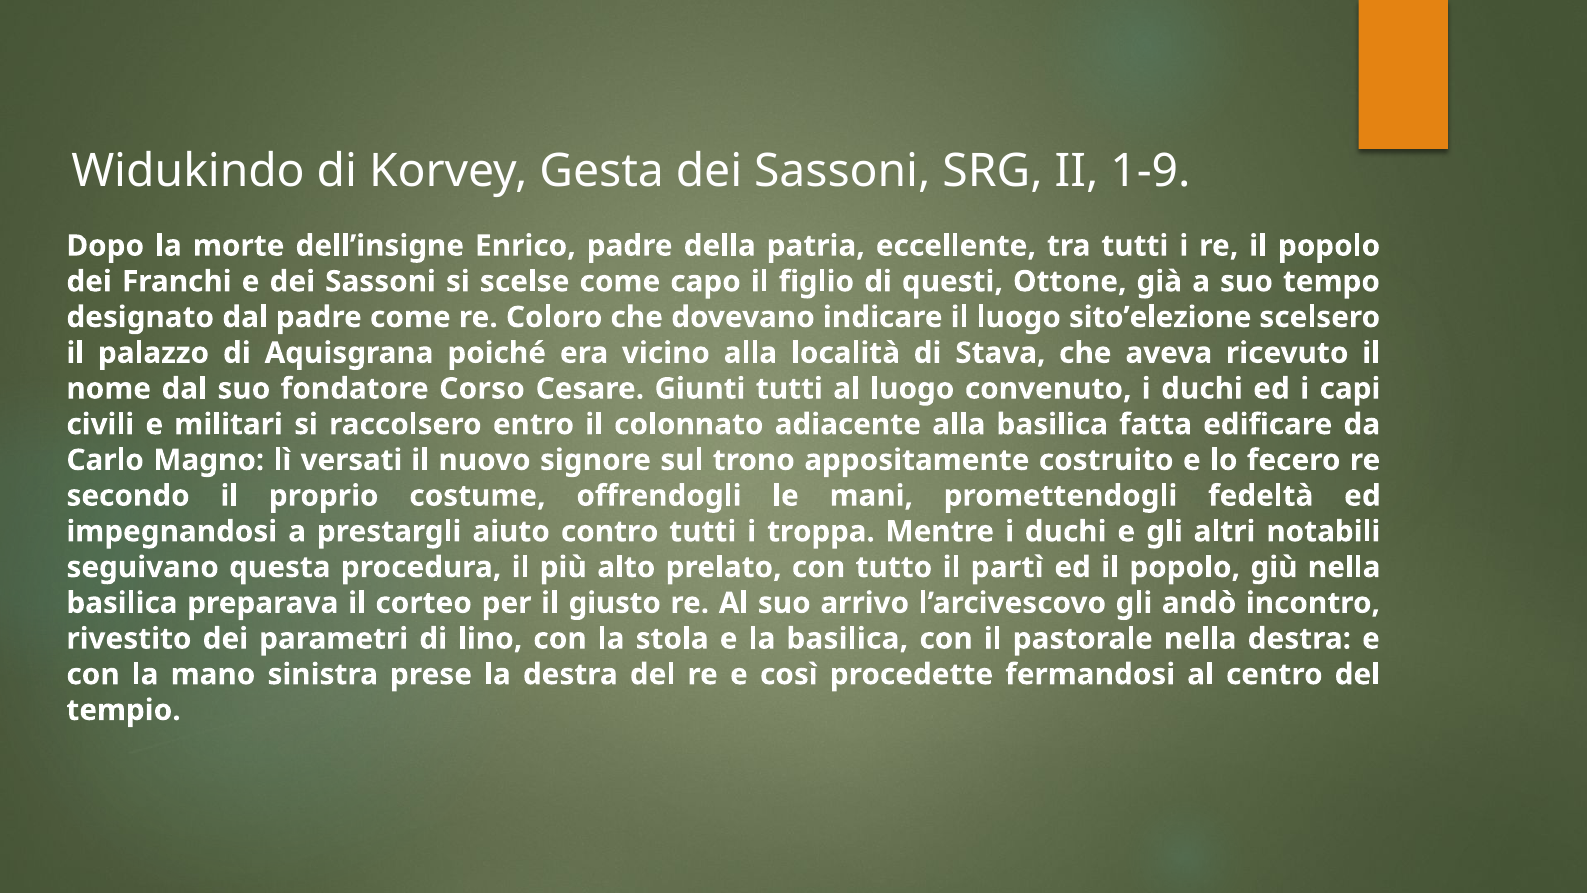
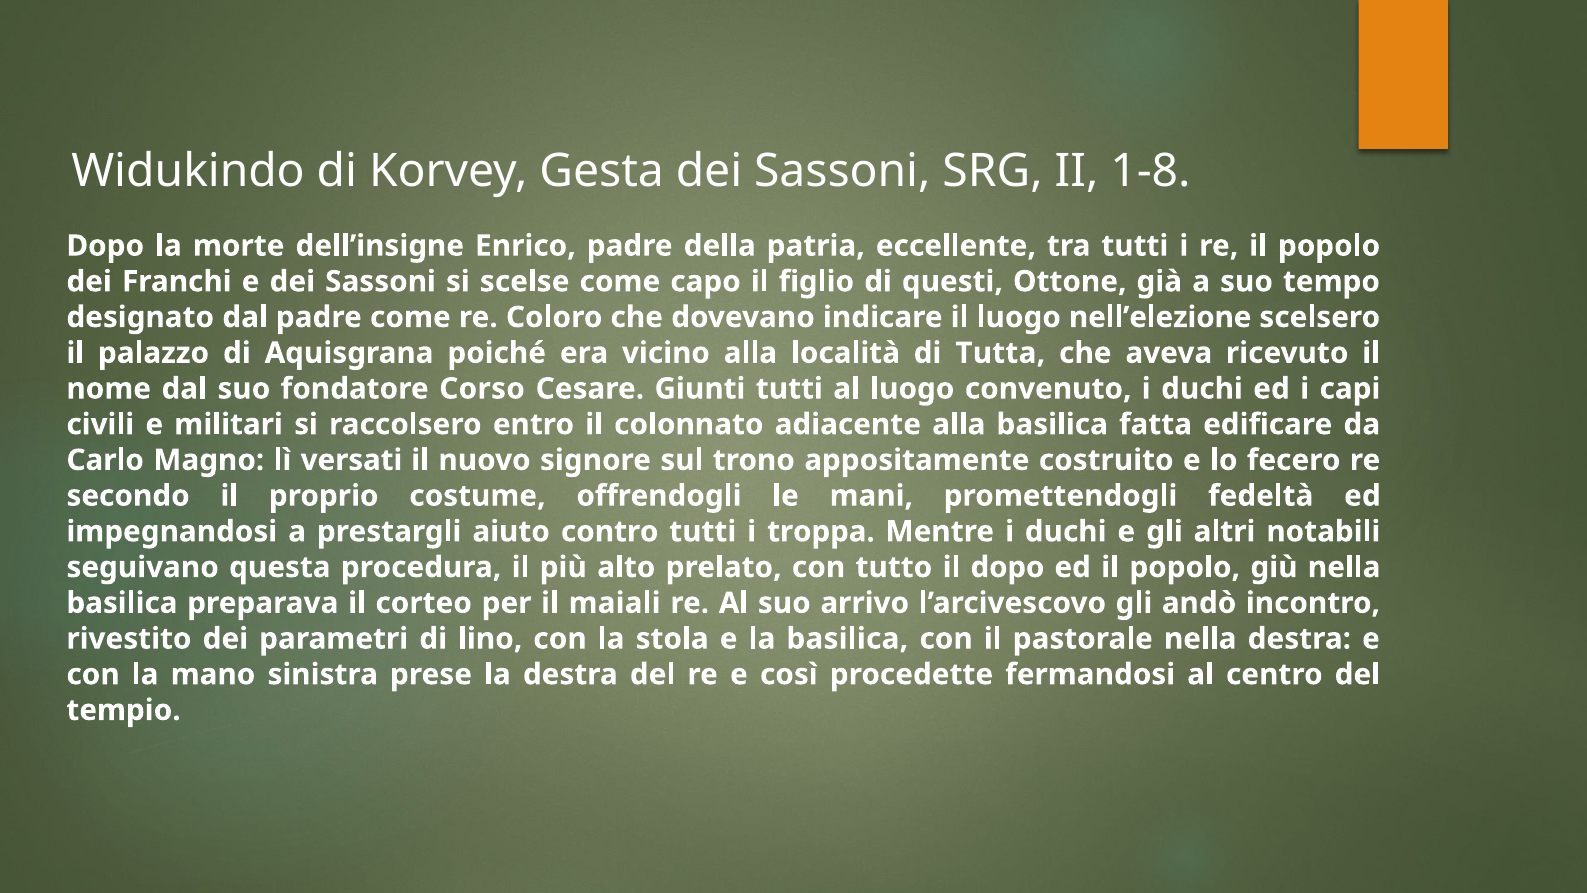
1-9: 1-9 -> 1-8
sito’elezione: sito’elezione -> nell’elezione
Stava: Stava -> Tutta
il partì: partì -> dopo
giusto: giusto -> maiali
